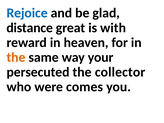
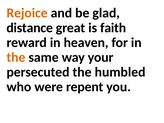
Rejoice colour: blue -> orange
with: with -> faith
collector: collector -> humbled
comes: comes -> repent
